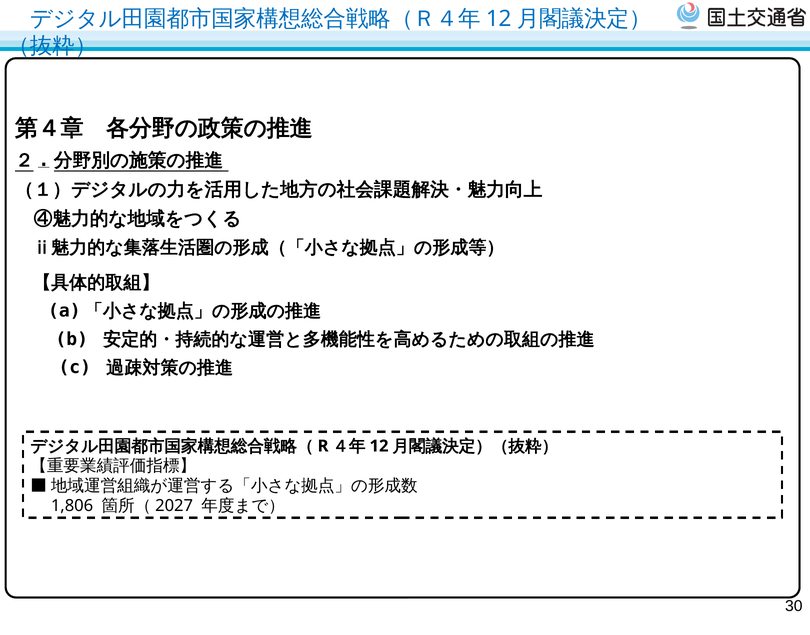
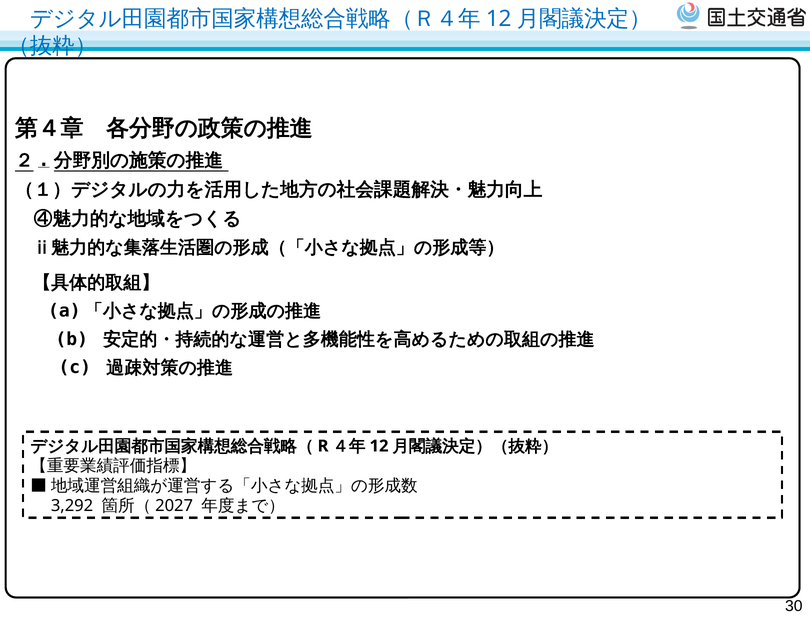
1,806: 1,806 -> 3,292
